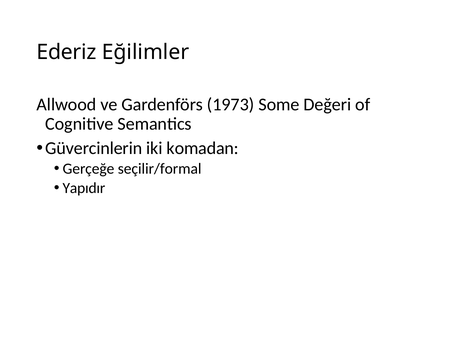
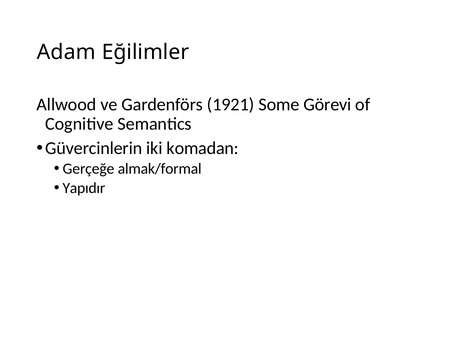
Ederiz: Ederiz -> Adam
1973: 1973 -> 1921
Değeri: Değeri -> Görevi
seçilir/formal: seçilir/formal -> almak/formal
